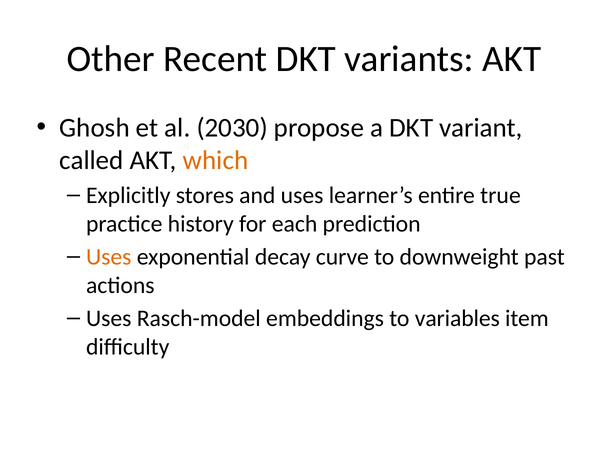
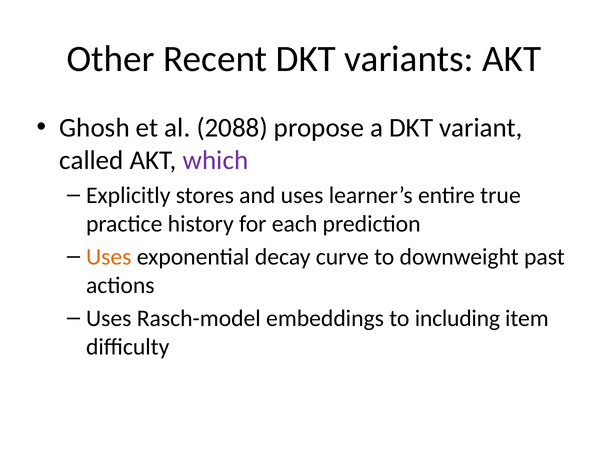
2030: 2030 -> 2088
which colour: orange -> purple
variables: variables -> including
